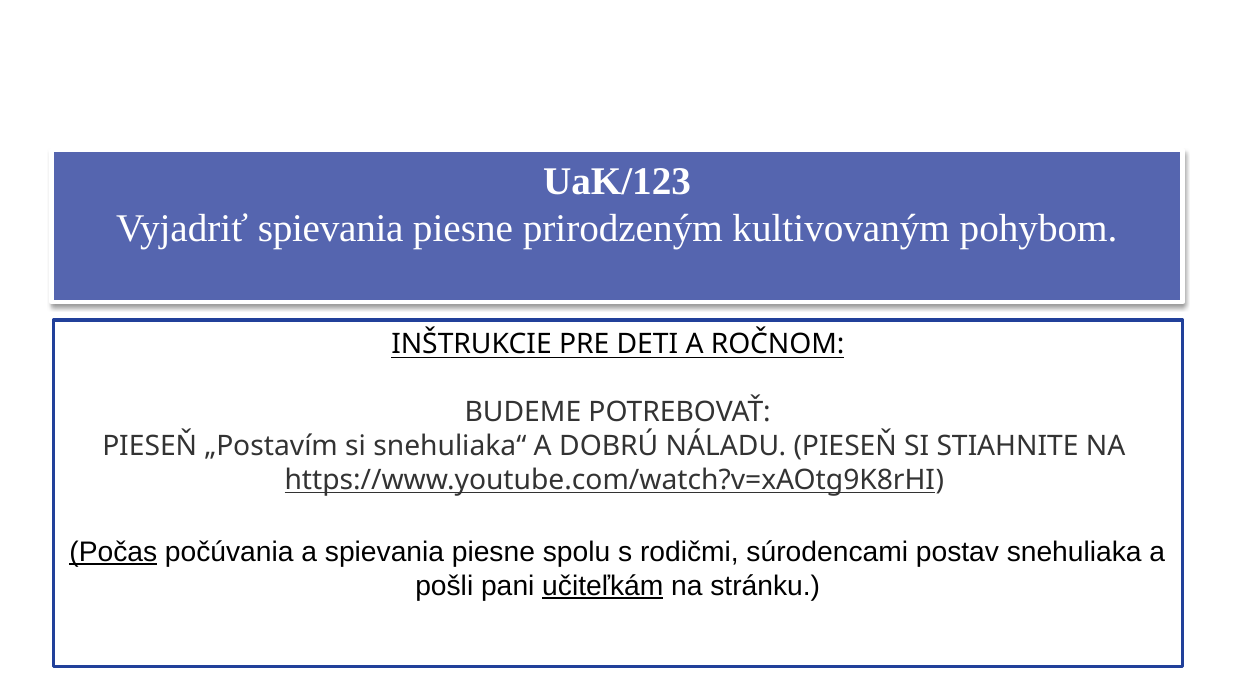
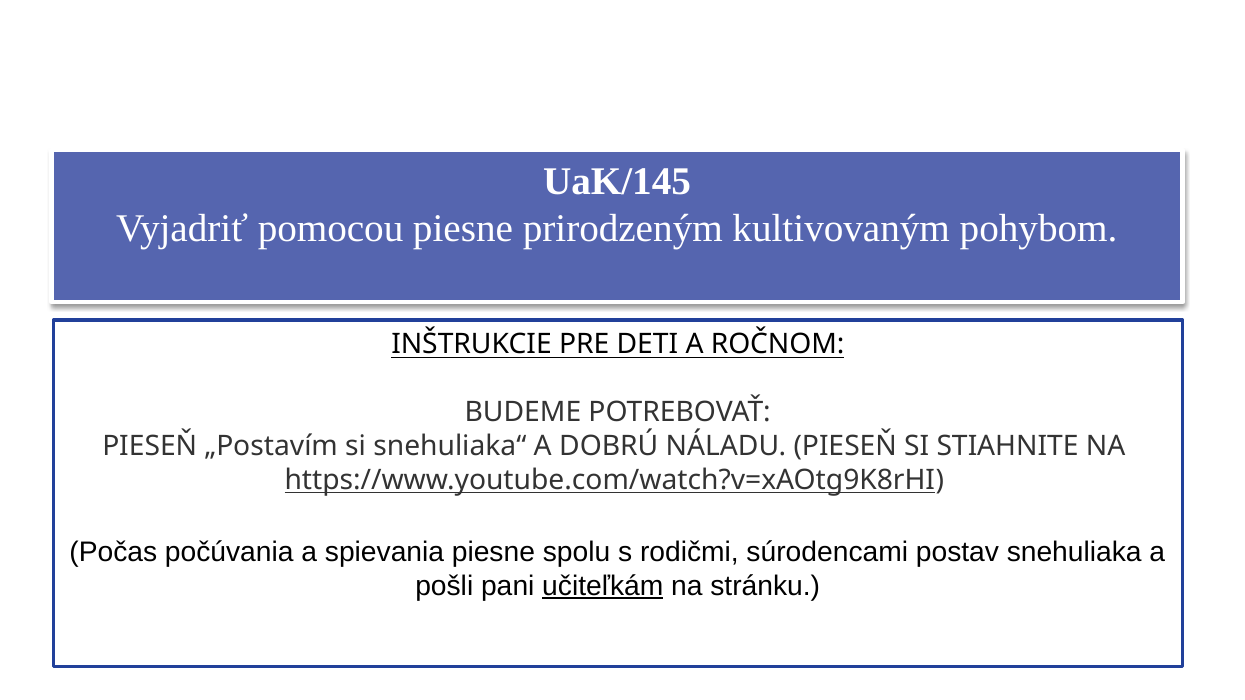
UaK/123: UaK/123 -> UaK/145
Vyjadriť spievania: spievania -> pomocou
Počas underline: present -> none
